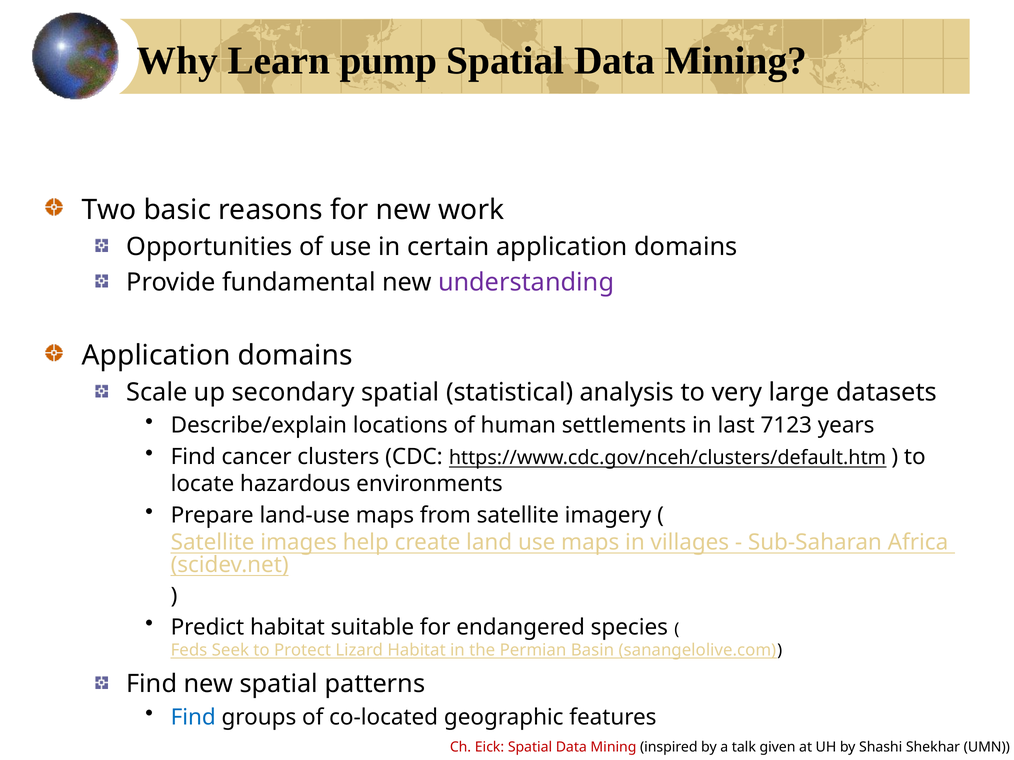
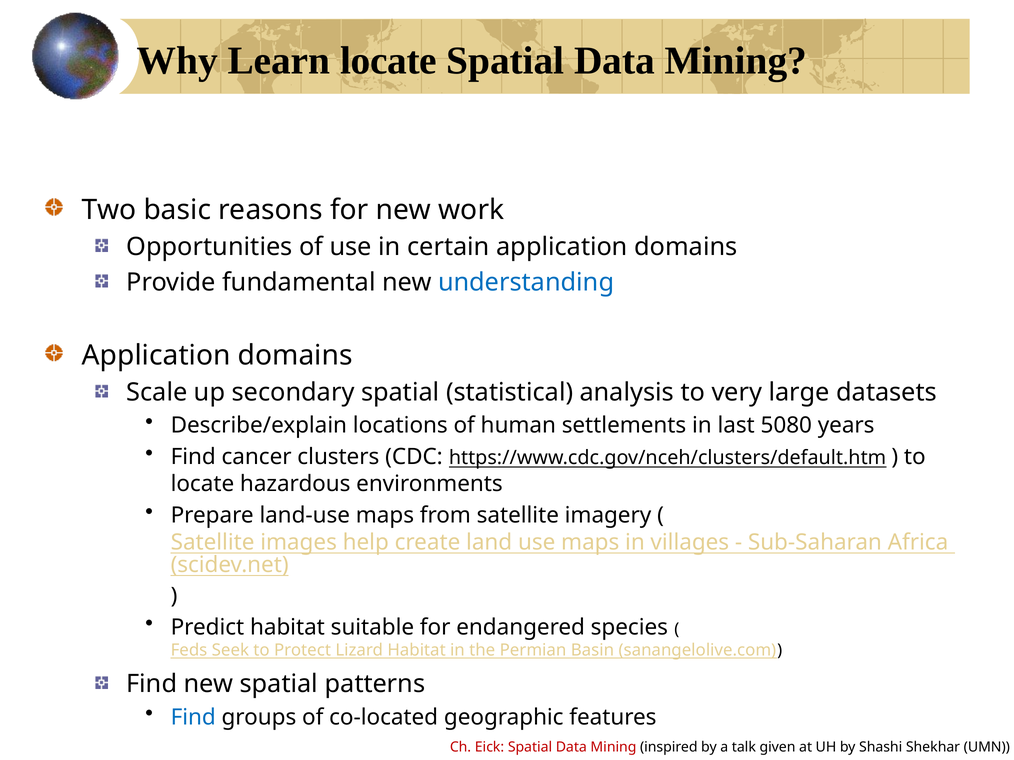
Learn pump: pump -> locate
understanding colour: purple -> blue
7123: 7123 -> 5080
